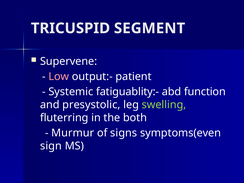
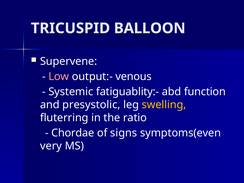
SEGMENT: SEGMENT -> BALLOON
patient: patient -> venous
swelling colour: light green -> yellow
both: both -> ratio
Murmur: Murmur -> Chordae
sign: sign -> very
